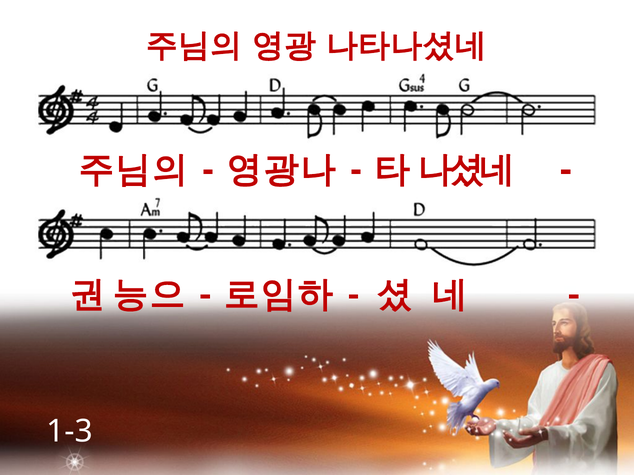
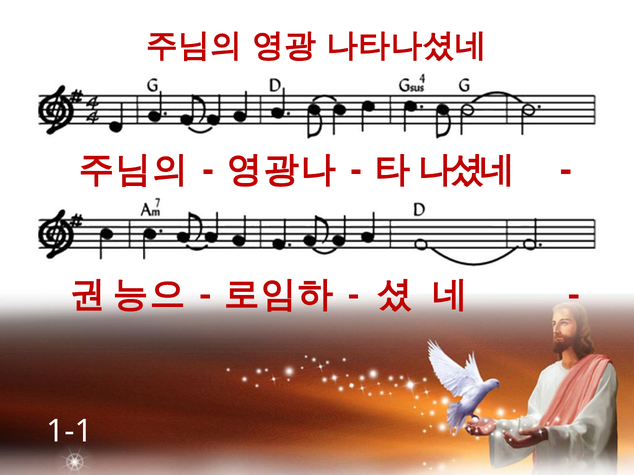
1-3: 1-3 -> 1-1
